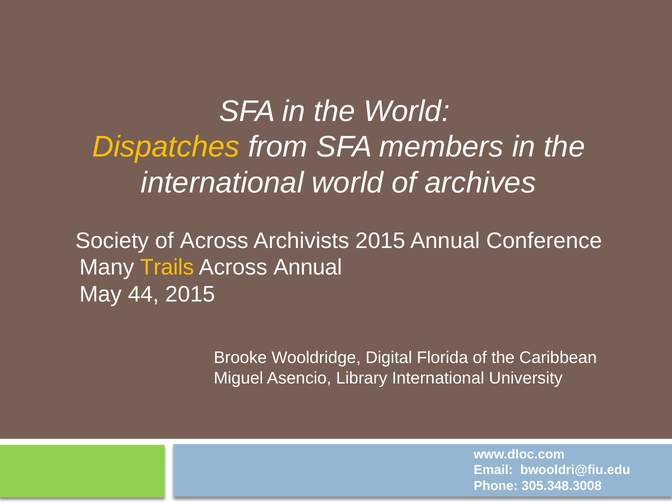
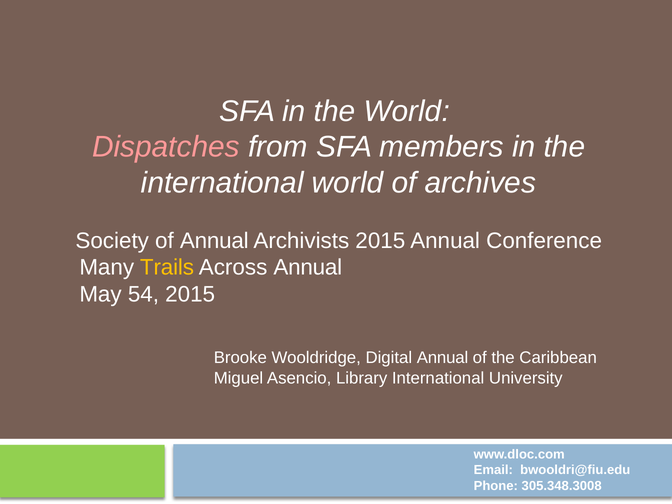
Dispatches colour: yellow -> pink
of Across: Across -> Annual
44: 44 -> 54
Digital Florida: Florida -> Annual
